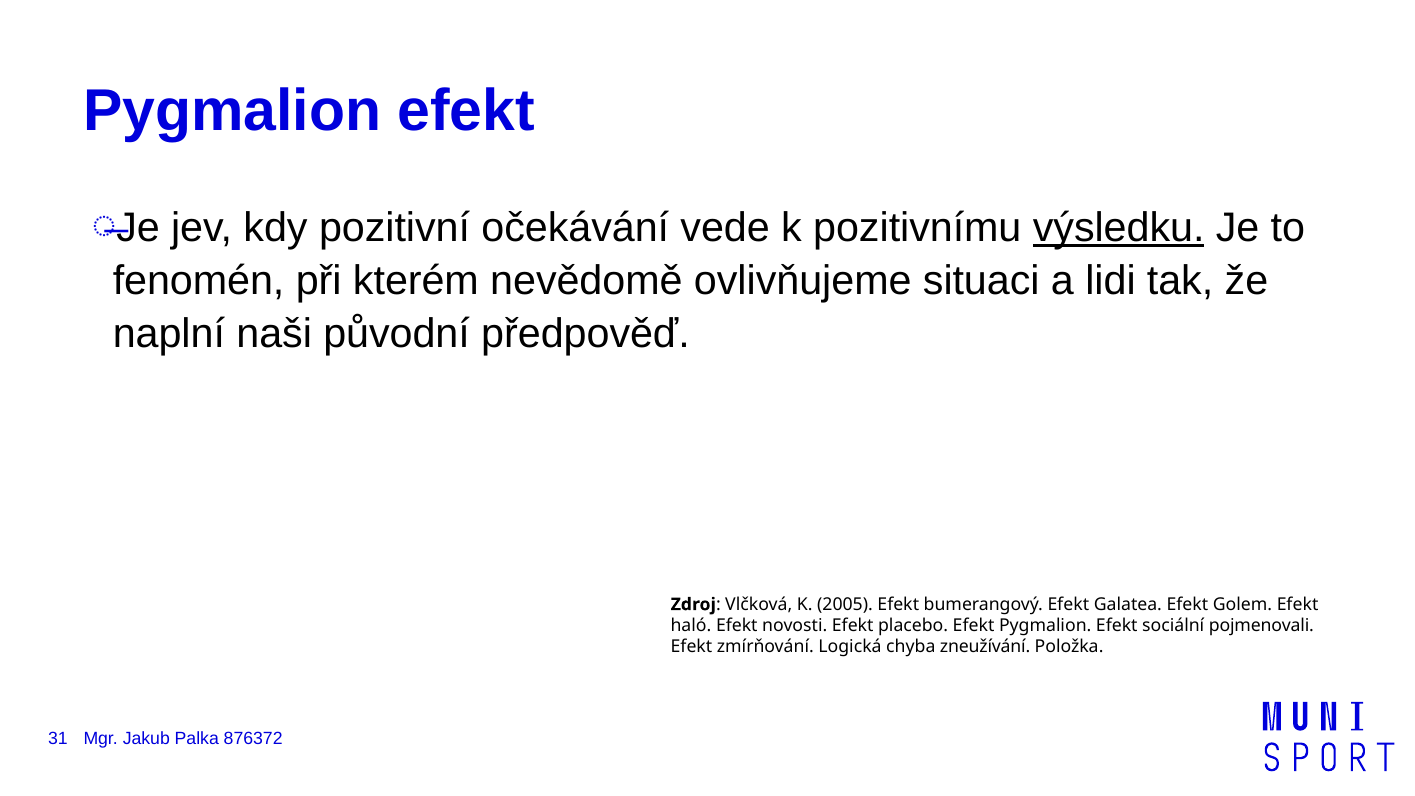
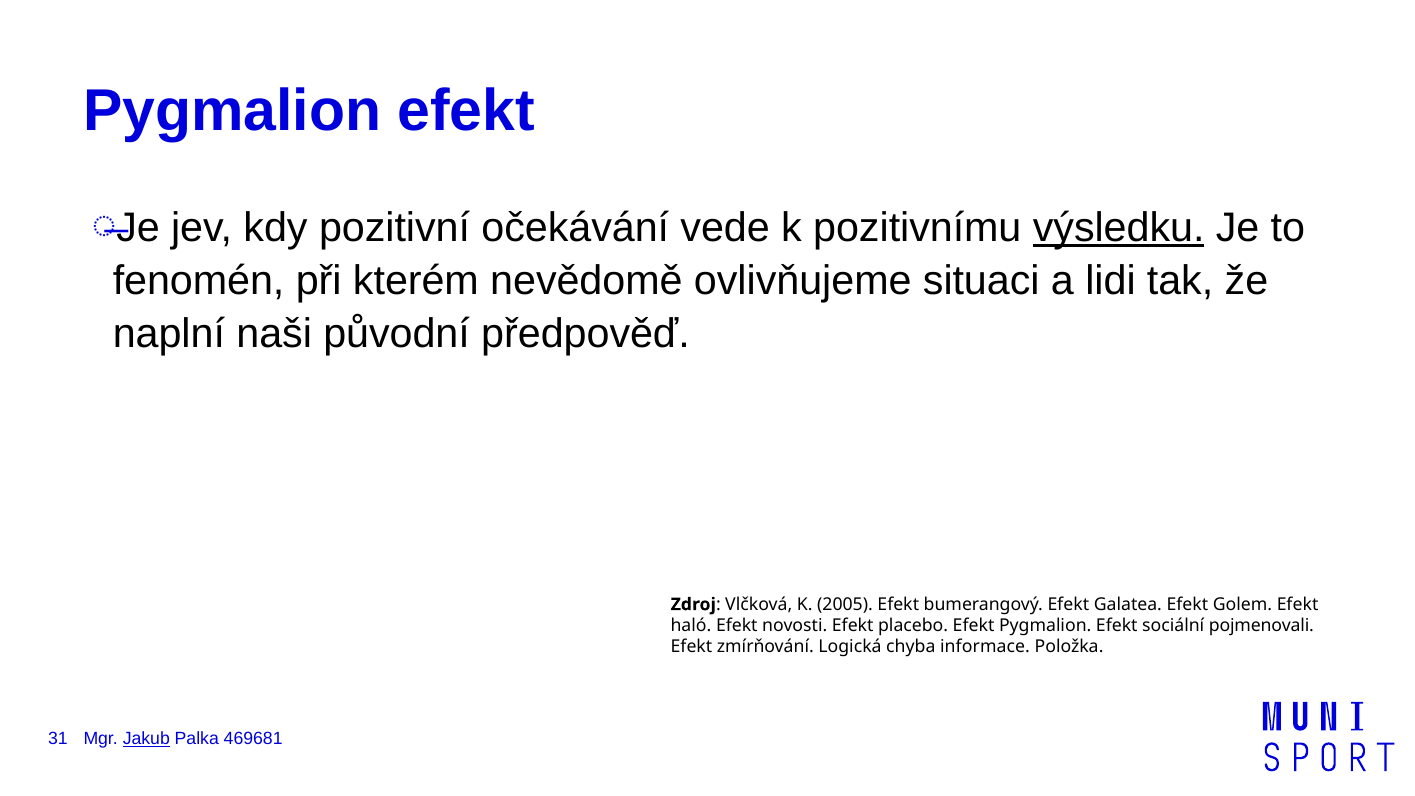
zneužívání: zneužívání -> informace
Jakub underline: none -> present
876372: 876372 -> 469681
